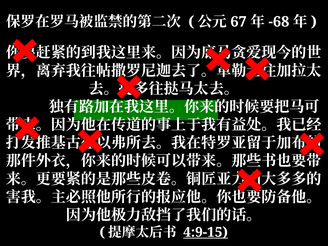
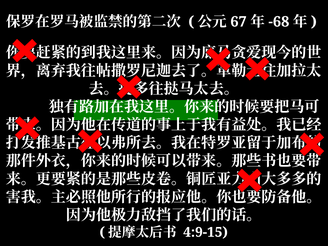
4:9-15 underline: present -> none
